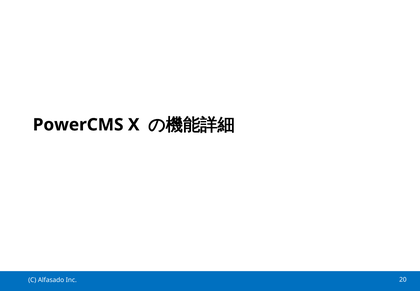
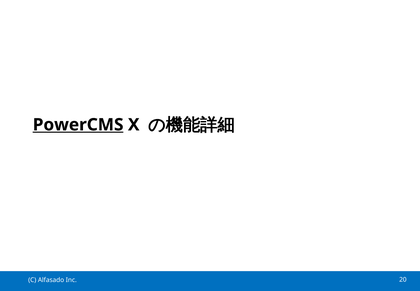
PowerCMS underline: none -> present
